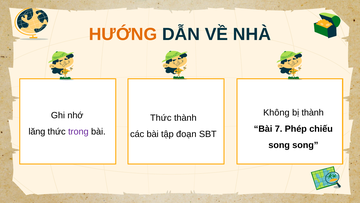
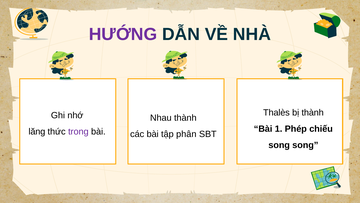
HƯỚNG colour: orange -> purple
Không: Không -> Thalès
Thức at (161, 118): Thức -> Nhau
7: 7 -> 1
đoạn: đoạn -> phân
